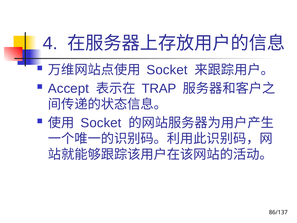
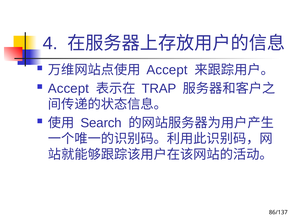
Socket at (167, 70): Socket -> Accept
Socket at (101, 123): Socket -> Search
